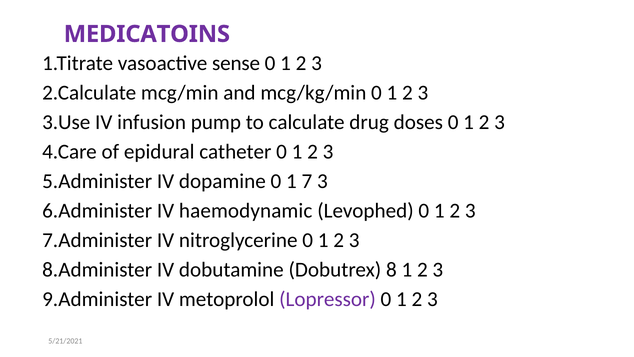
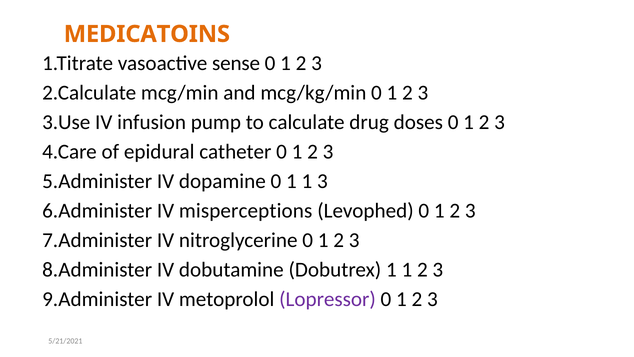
MEDICATOINS colour: purple -> orange
0 1 7: 7 -> 1
haemodynamic: haemodynamic -> misperceptions
Dobutrex 8: 8 -> 1
